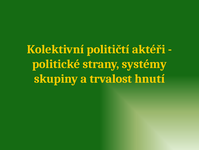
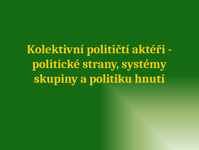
trvalost: trvalost -> politiku
